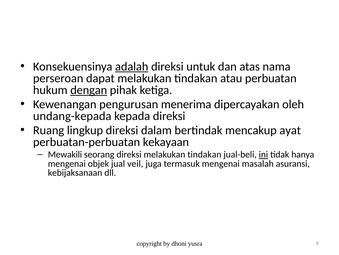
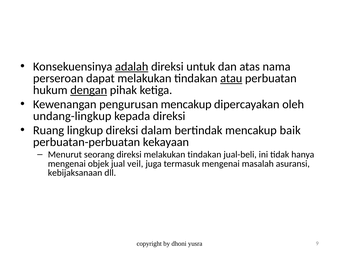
atau underline: none -> present
pengurusan menerima: menerima -> mencakup
undang-kepada: undang-kepada -> undang-lingkup
ayat: ayat -> baik
Mewakili: Mewakili -> Menurut
ini underline: present -> none
